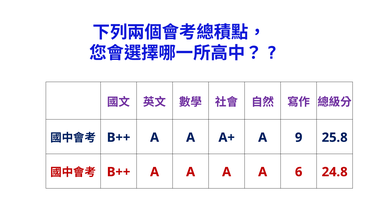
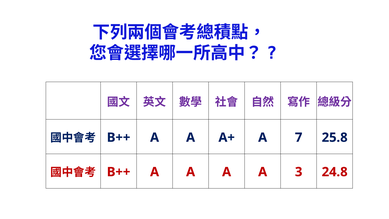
9: 9 -> 7
6: 6 -> 3
